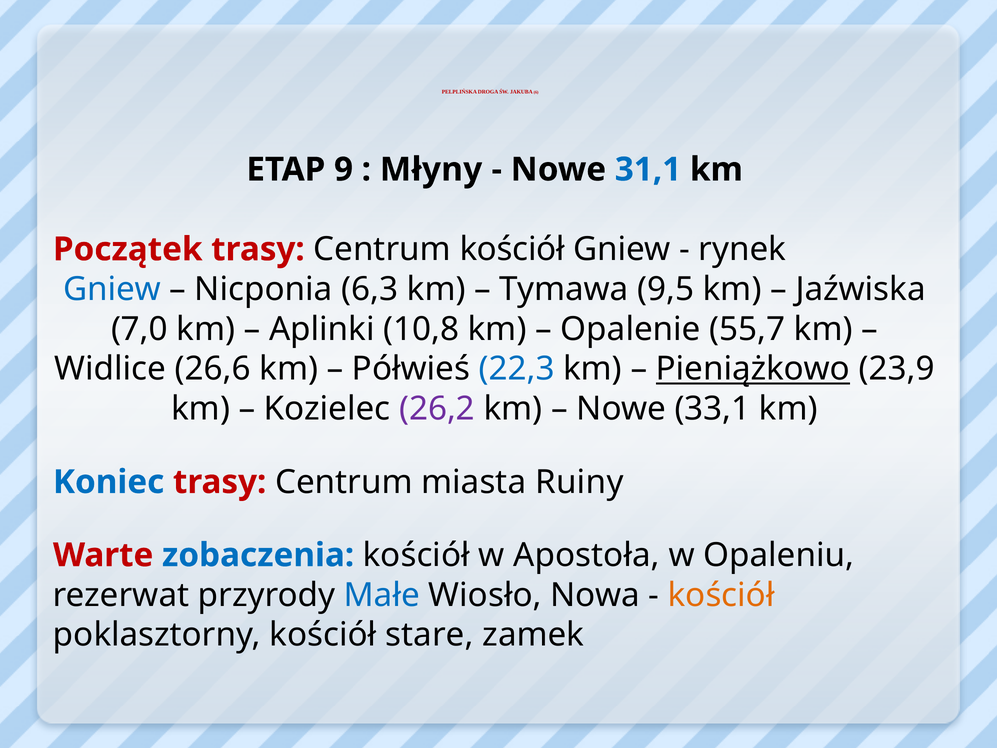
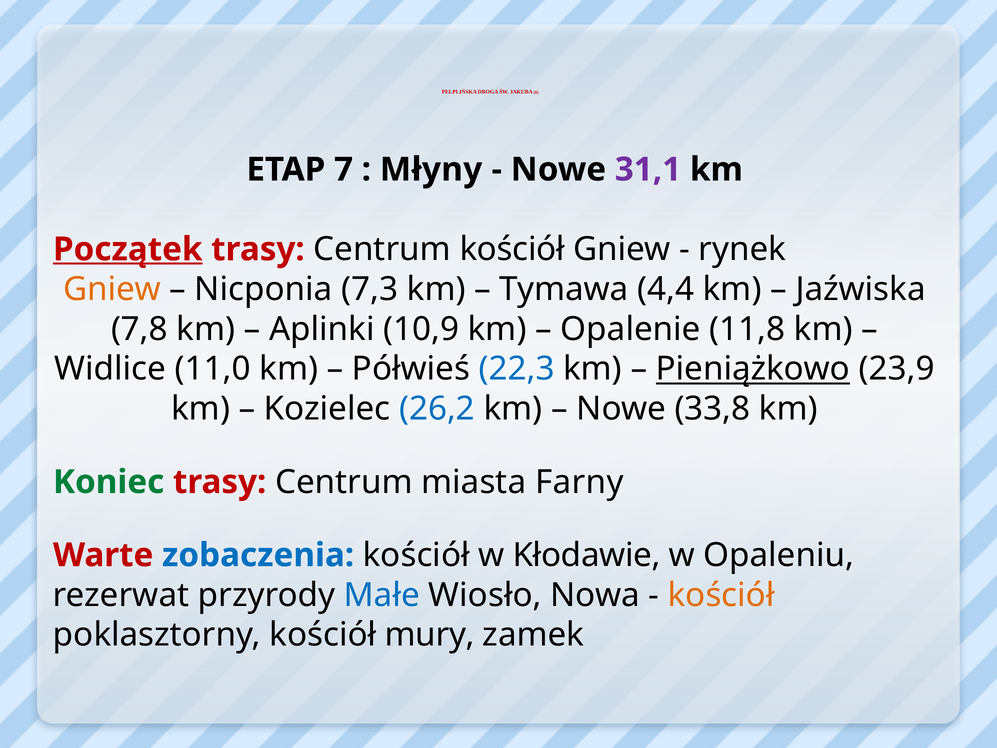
9: 9 -> 7
31,1 colour: blue -> purple
Początek underline: none -> present
Gniew at (112, 289) colour: blue -> orange
6,3: 6,3 -> 7,3
9,5: 9,5 -> 4,4
7,0: 7,0 -> 7,8
10,8: 10,8 -> 10,9
55,7: 55,7 -> 11,8
26,6: 26,6 -> 11,0
26,2 colour: purple -> blue
33,1: 33,1 -> 33,8
Koniec colour: blue -> green
Ruiny: Ruiny -> Farny
Apostoła: Apostoła -> Kłodawie
stare: stare -> mury
